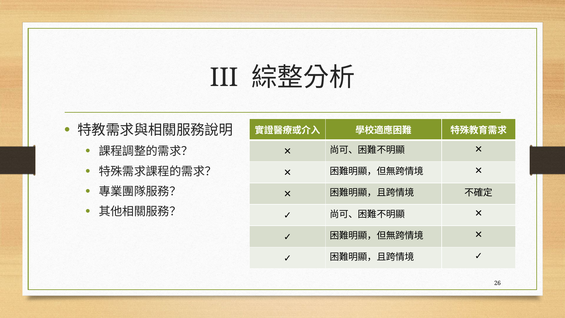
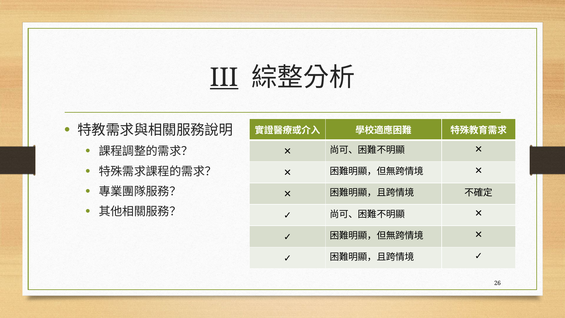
III underline: none -> present
